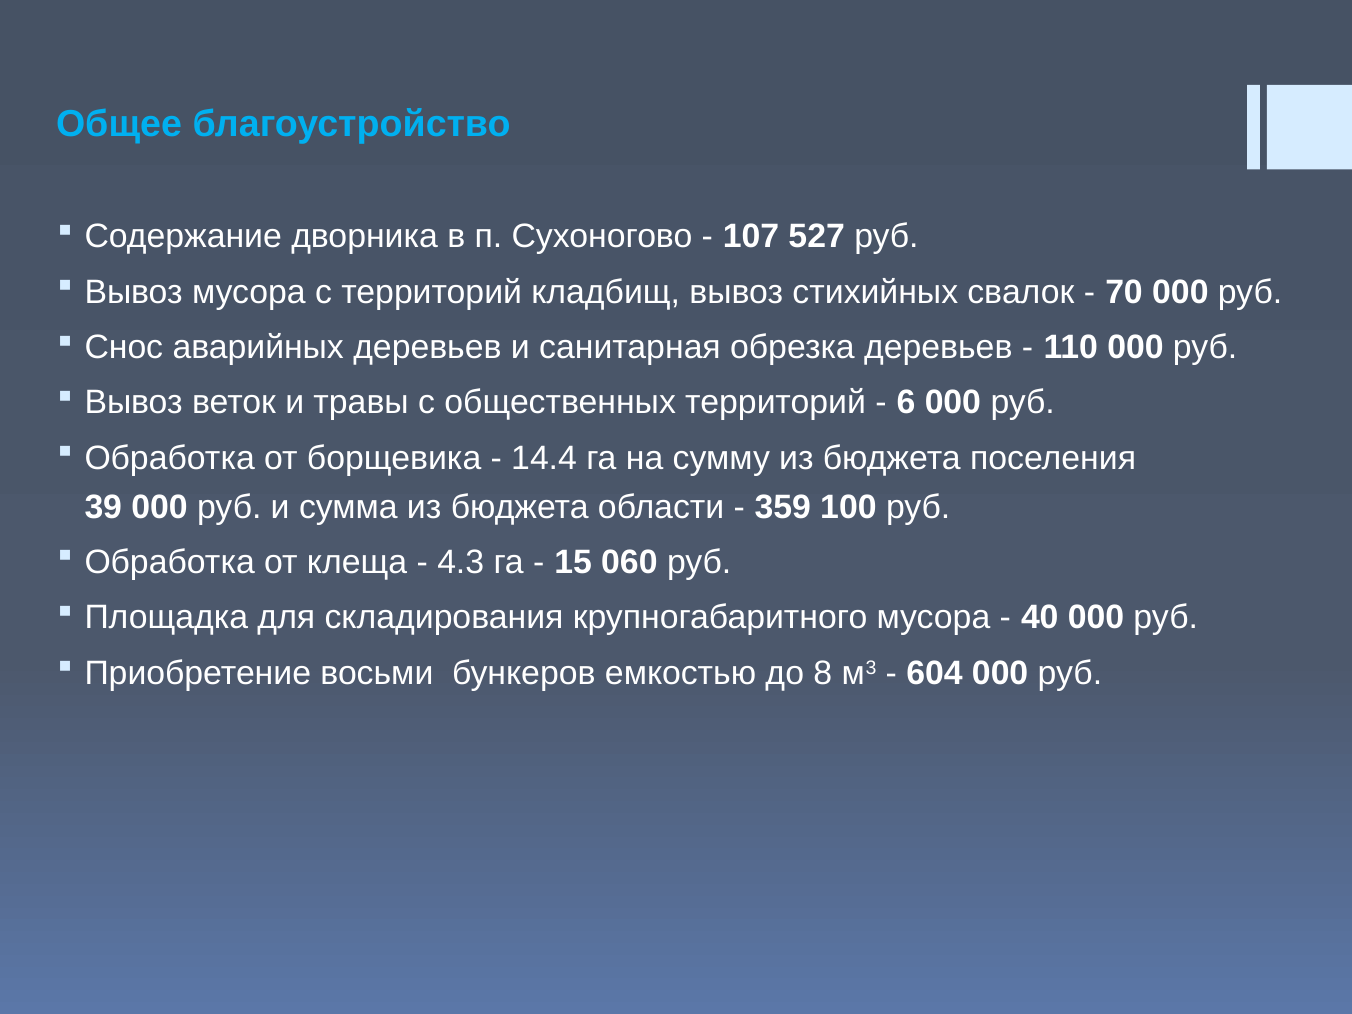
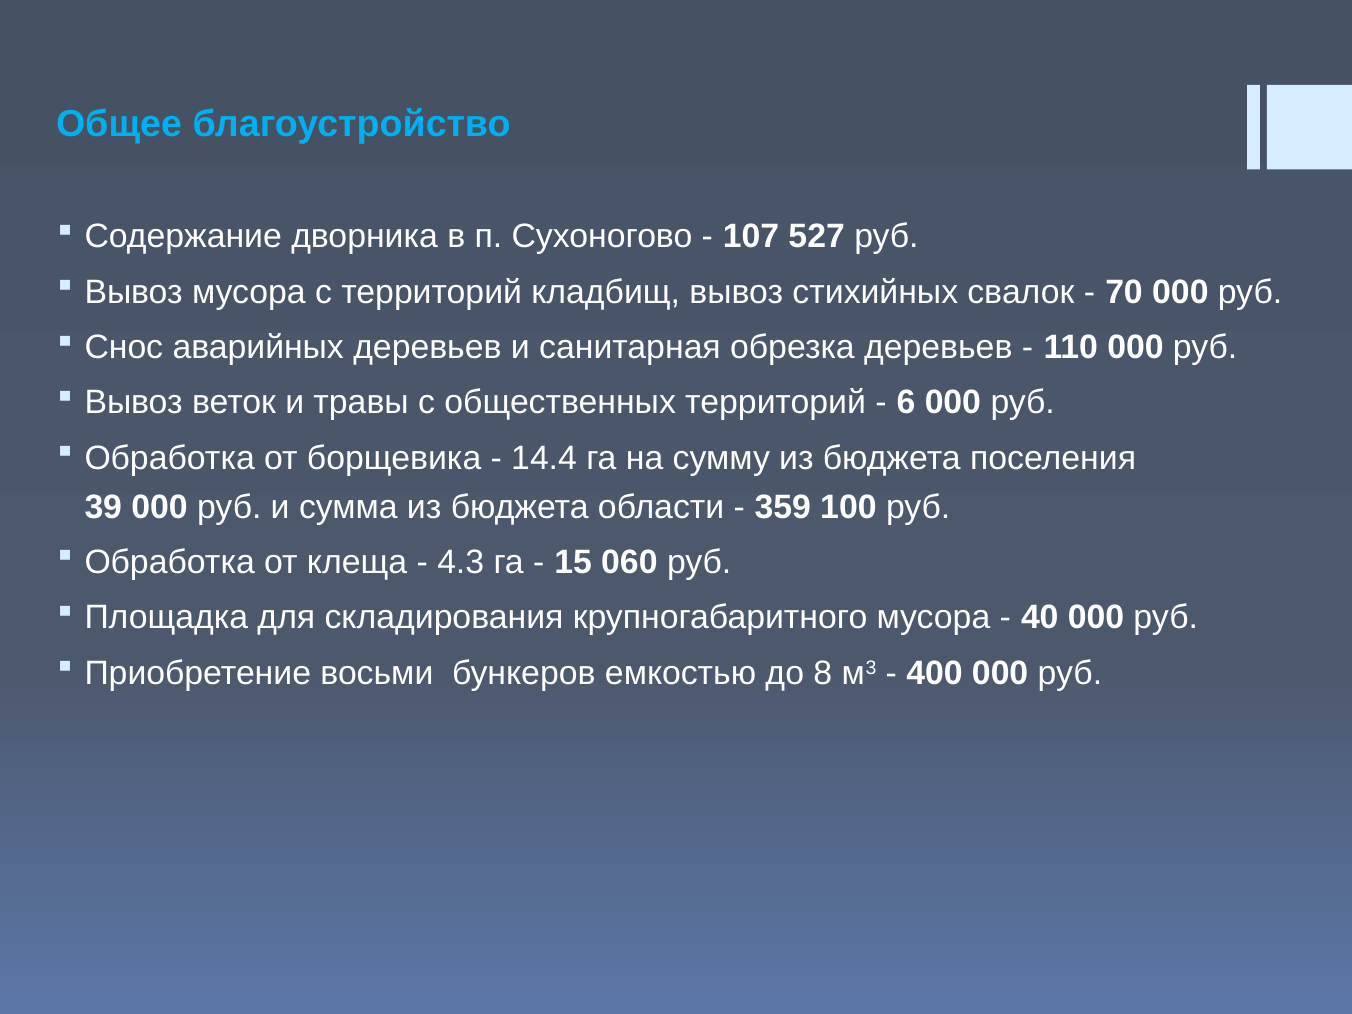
604: 604 -> 400
